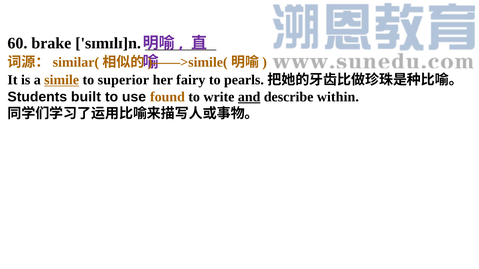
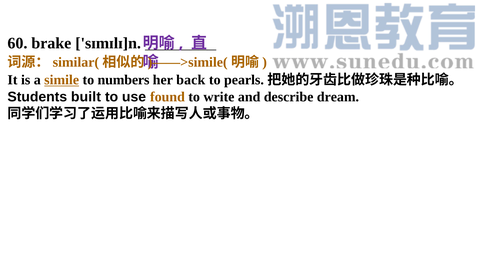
superior: superior -> numbers
fairy: fairy -> back
and underline: present -> none
within: within -> dream
